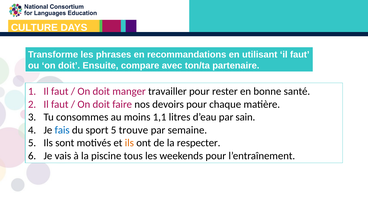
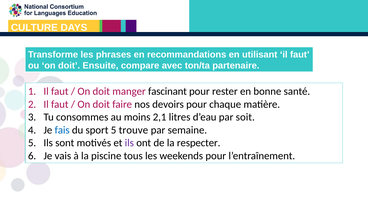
travailler: travailler -> fascinant
1,1: 1,1 -> 2,1
sain: sain -> soit
ils at (129, 143) colour: orange -> purple
